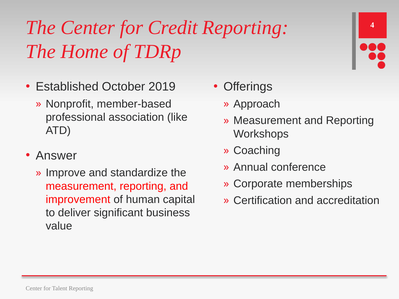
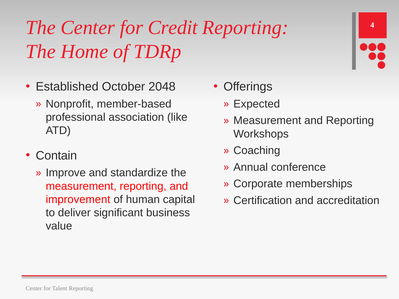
2019: 2019 -> 2048
Approach: Approach -> Expected
Answer: Answer -> Contain
